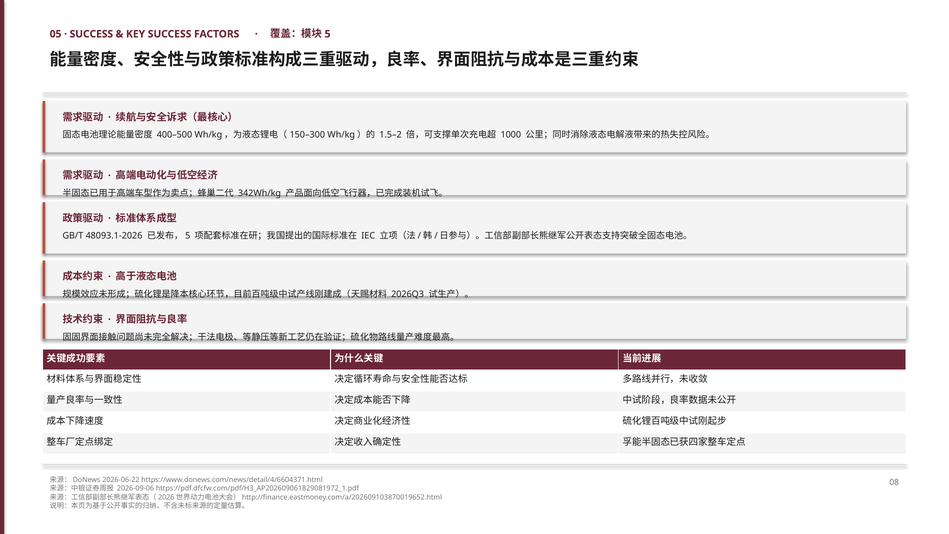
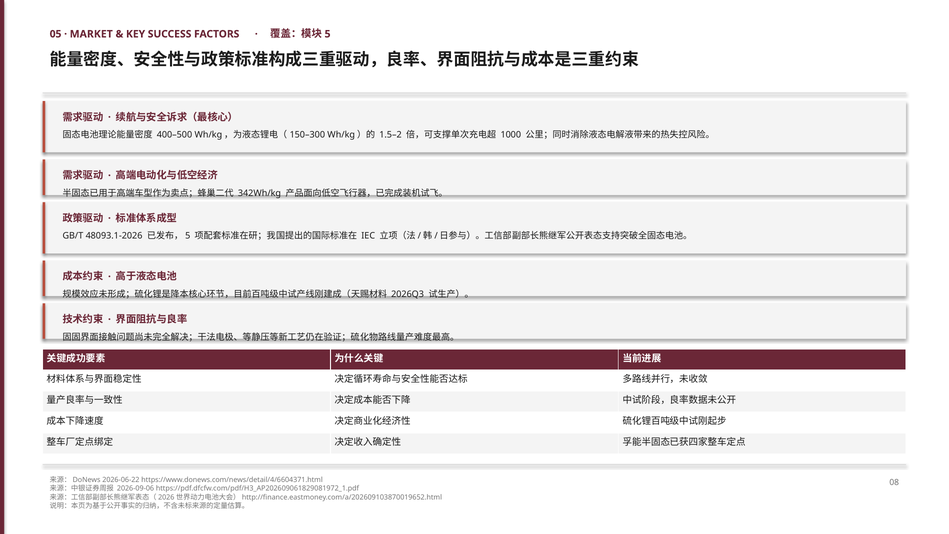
SUCCESS at (91, 34): SUCCESS -> MARKET
